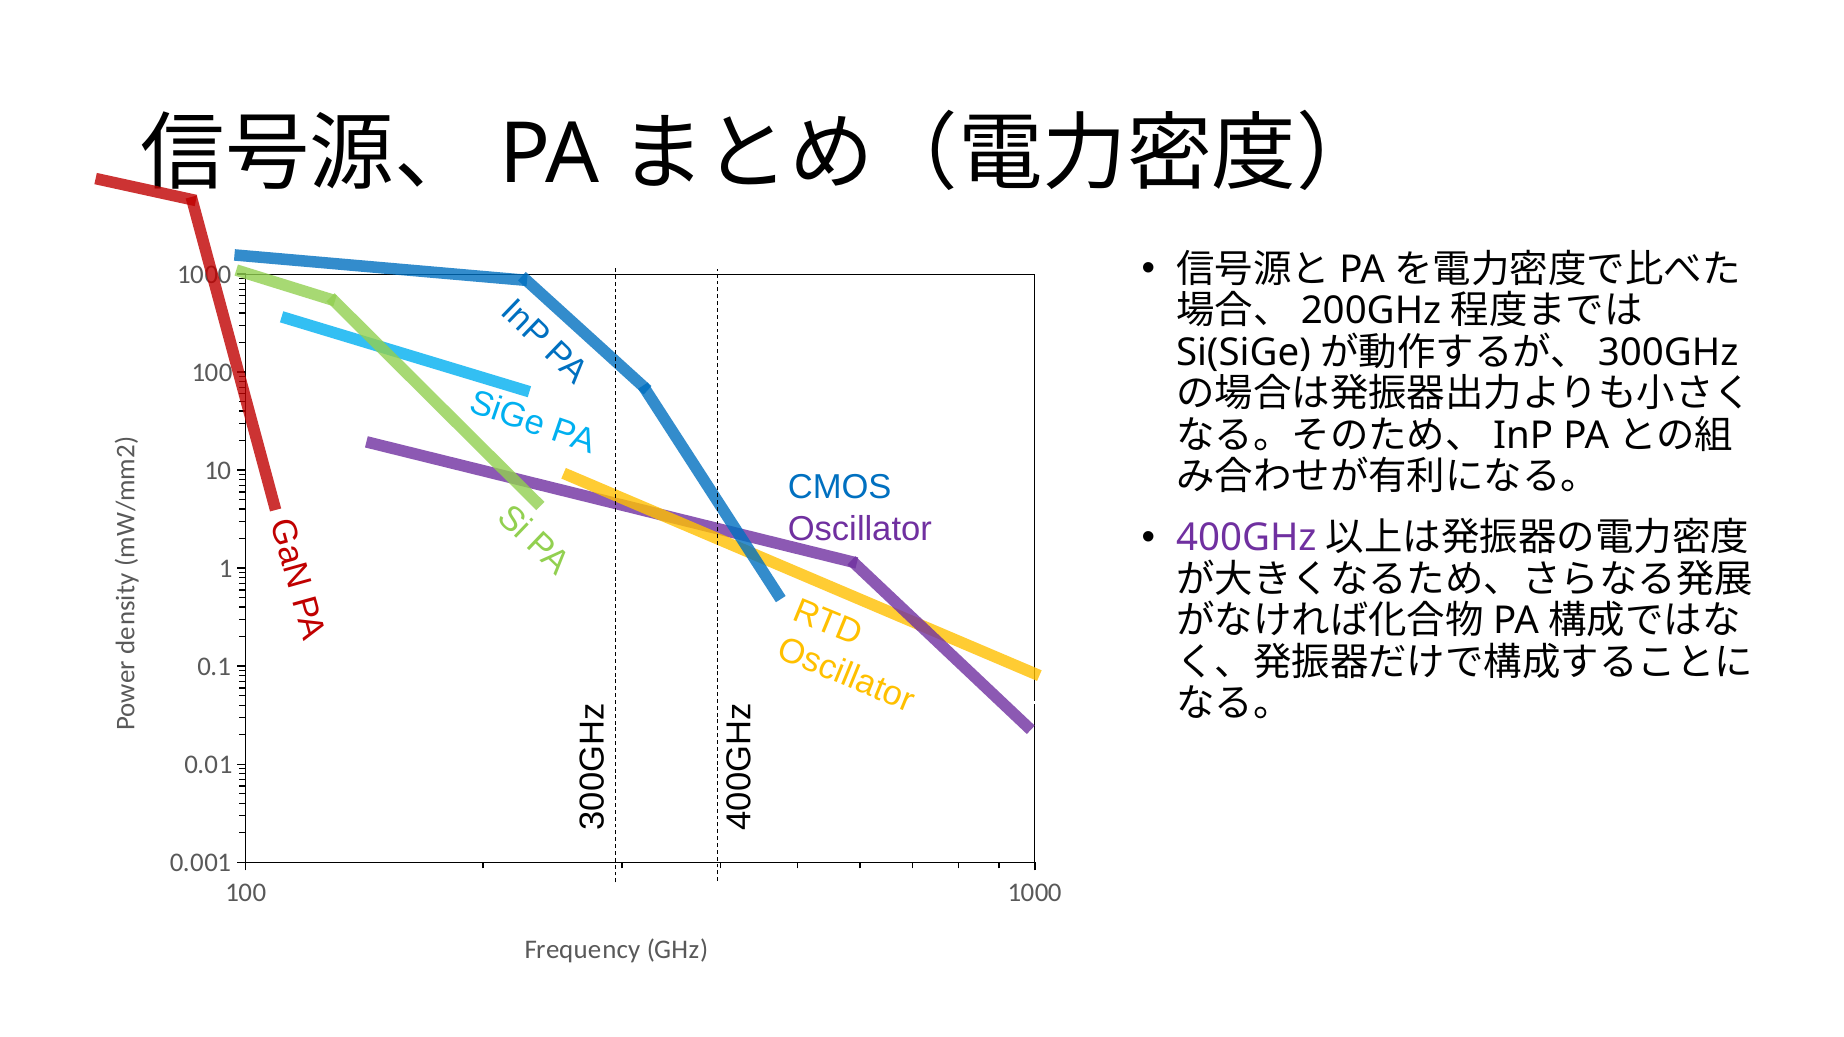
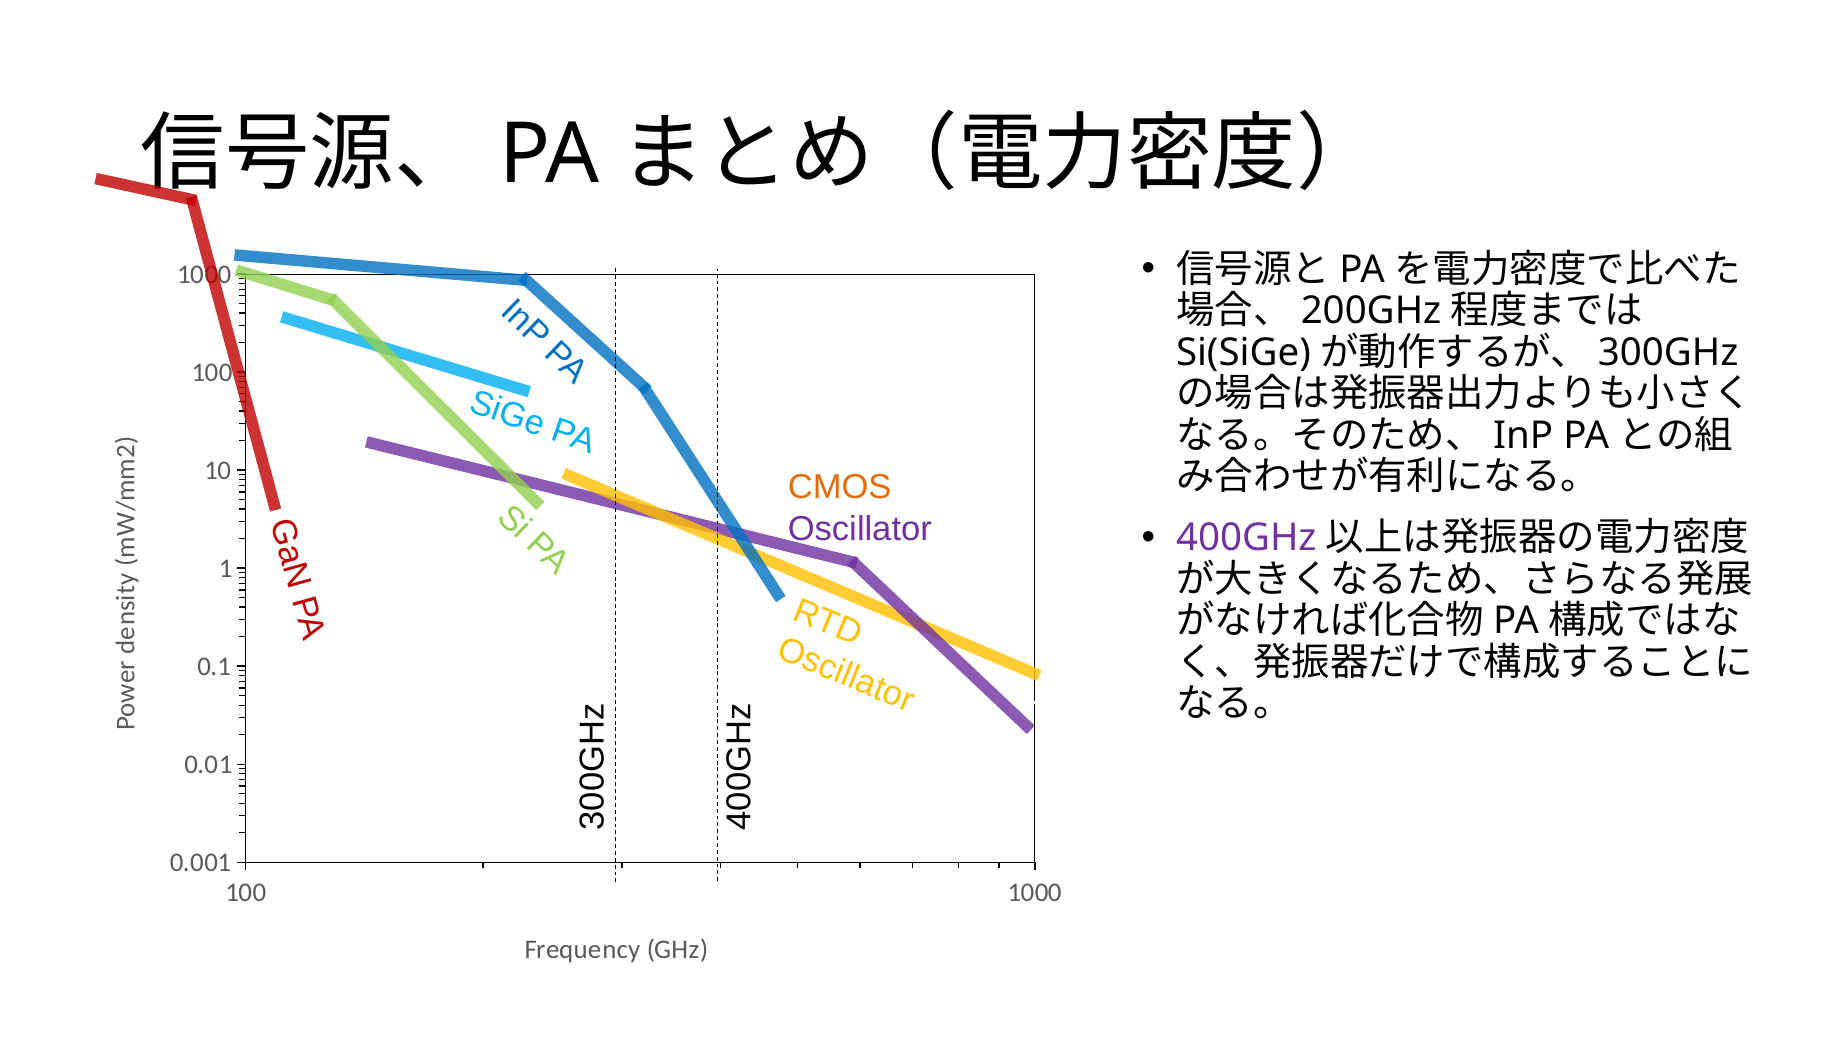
CMOS colour: blue -> orange
